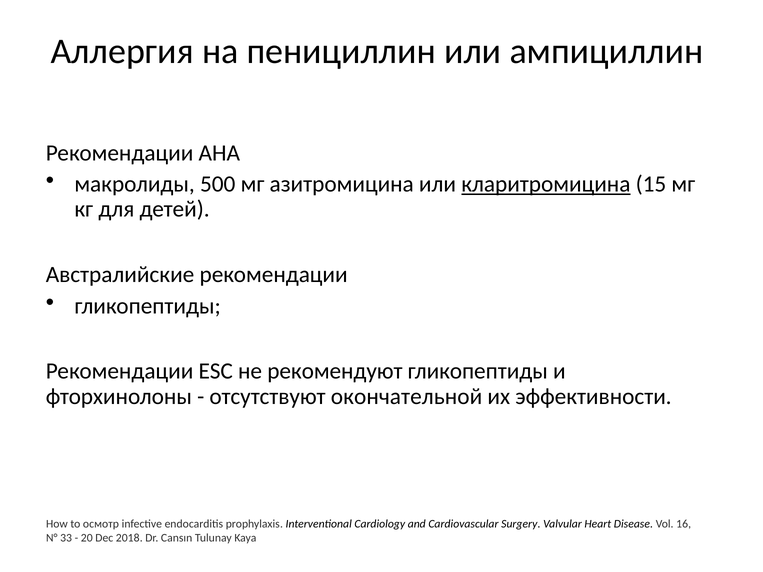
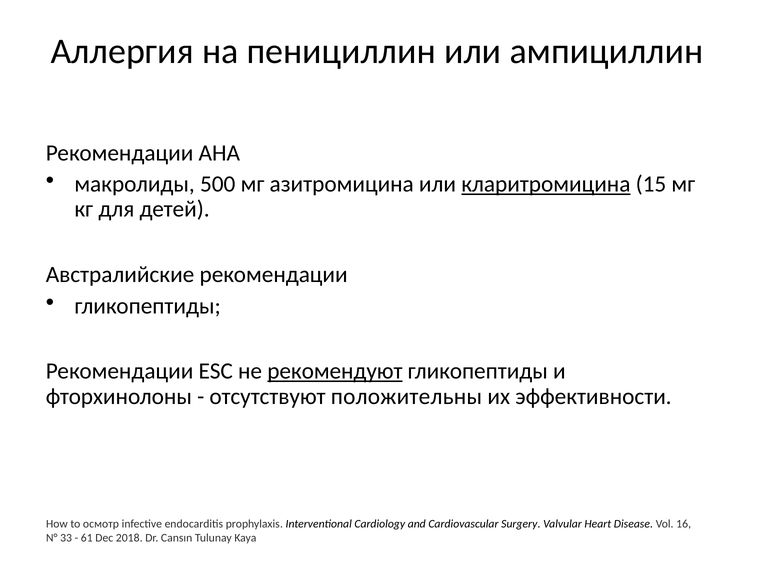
рекомендуют underline: none -> present
окончательной: окончательной -> положительны
20: 20 -> 61
